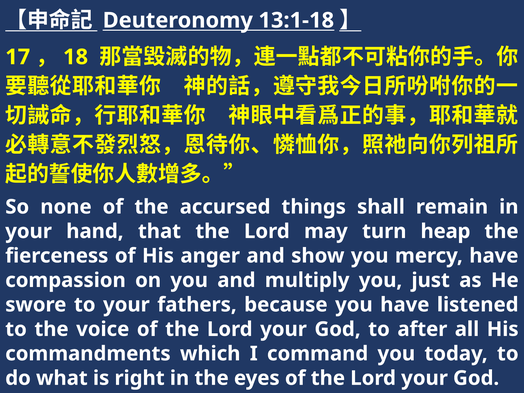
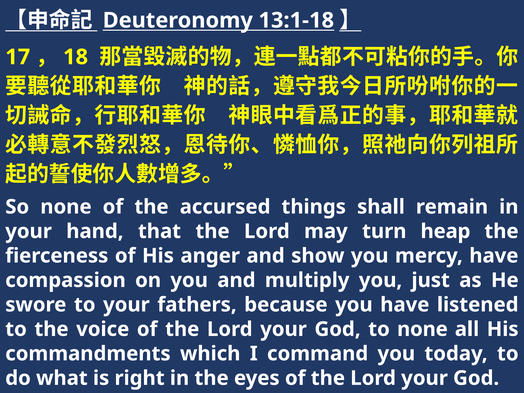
to after: after -> none
